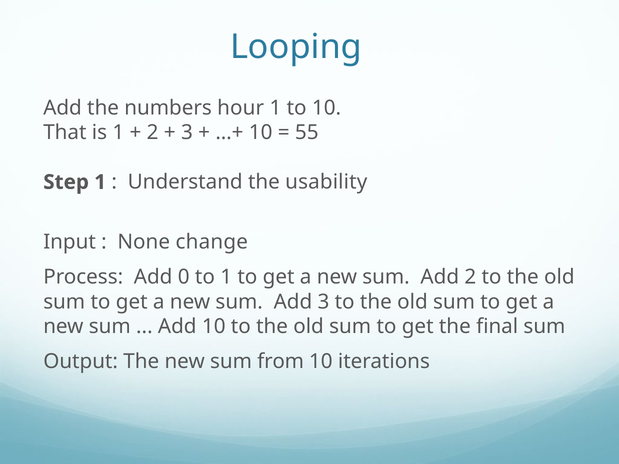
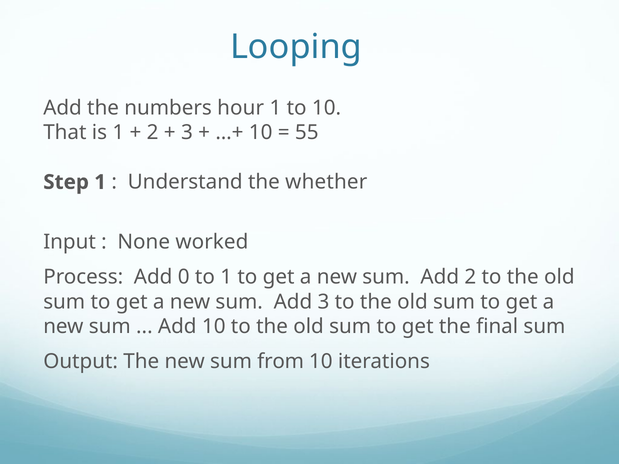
usability: usability -> whether
change: change -> worked
